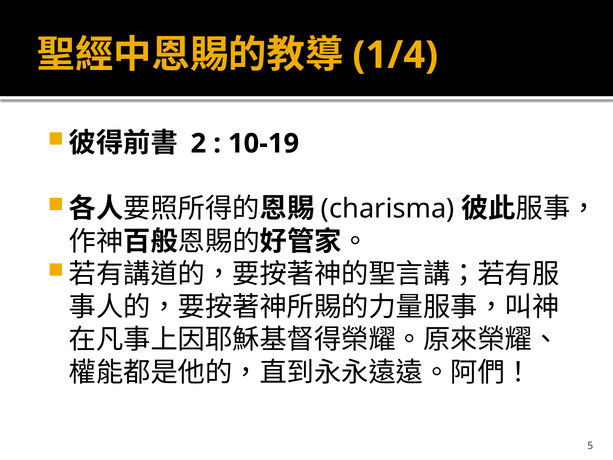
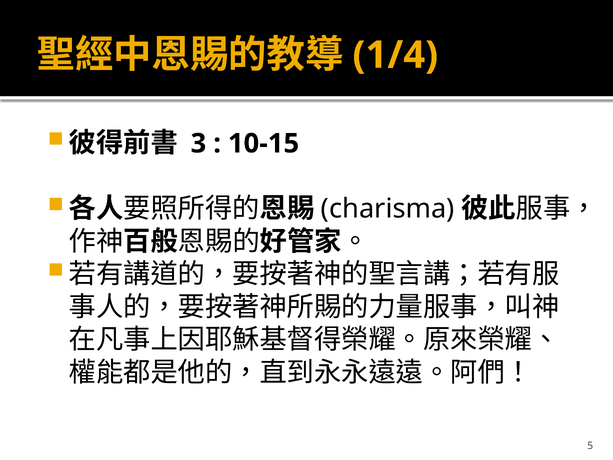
2: 2 -> 3
10-19: 10-19 -> 10-15
